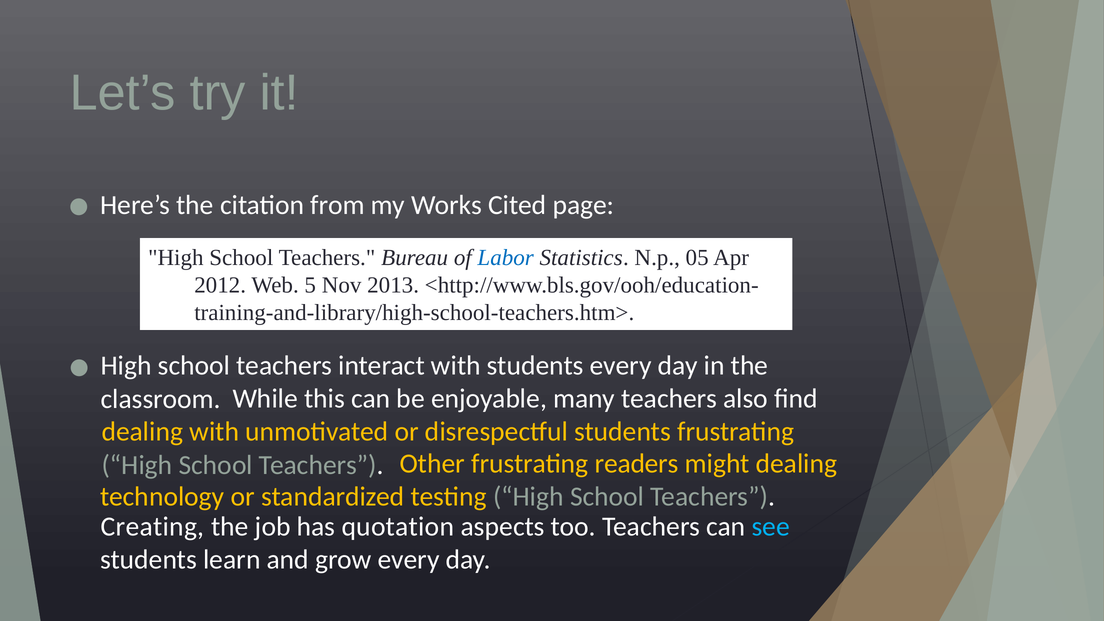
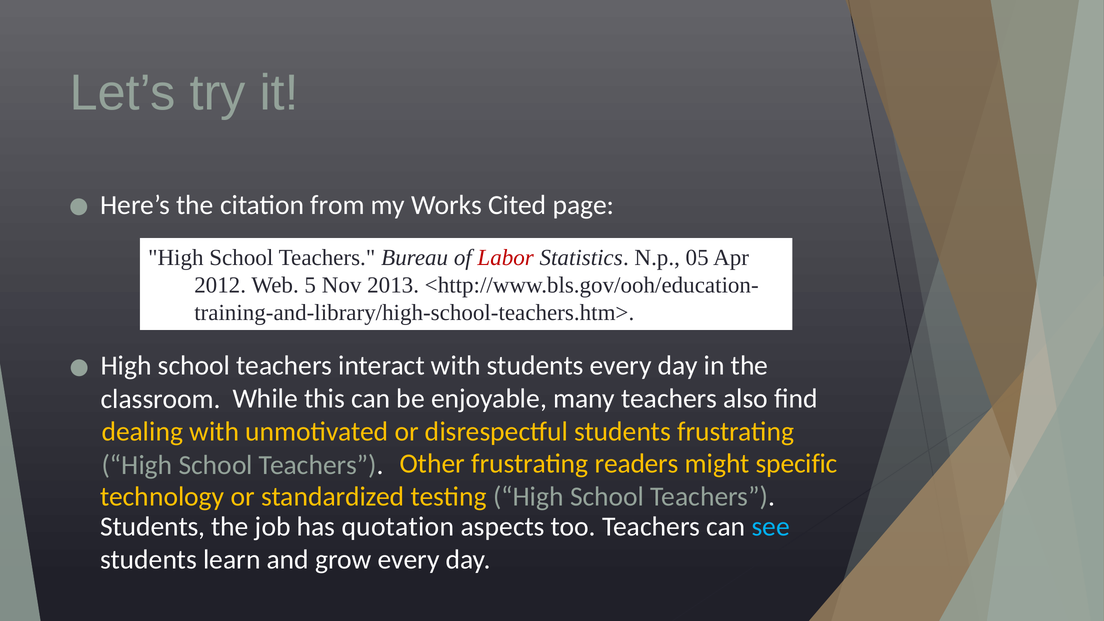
Labor colour: blue -> red
might dealing: dealing -> specific
Creating at (153, 527): Creating -> Students
